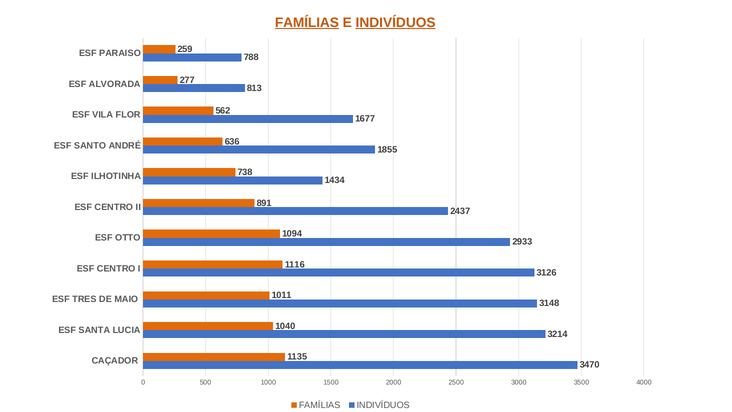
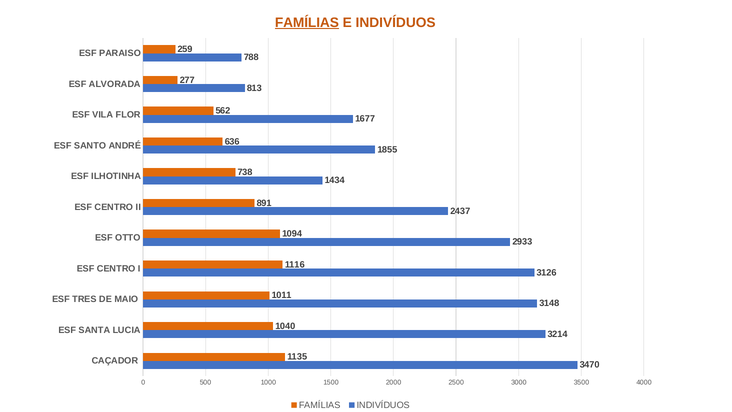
INDIVÍDUOS at (396, 23) underline: present -> none
